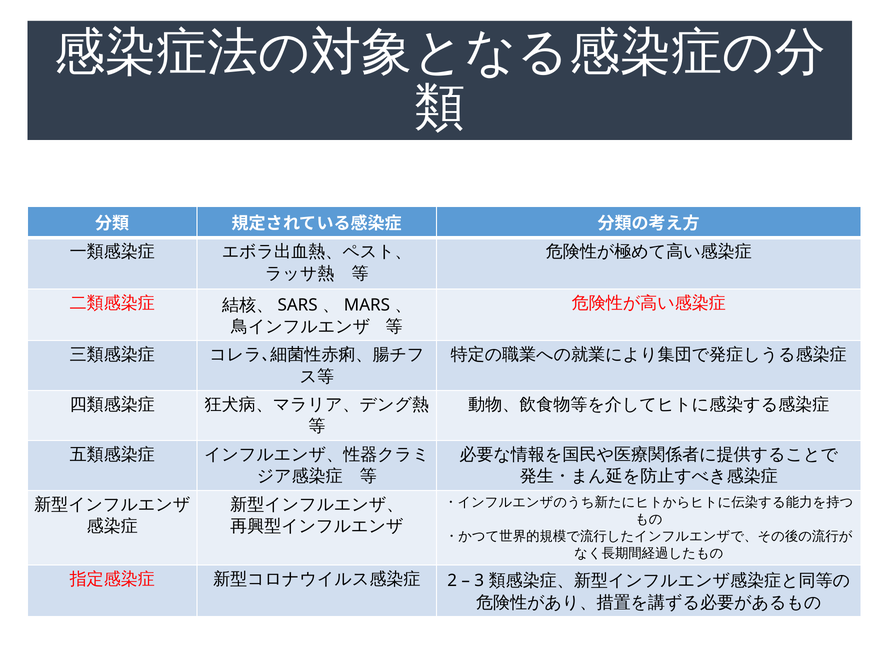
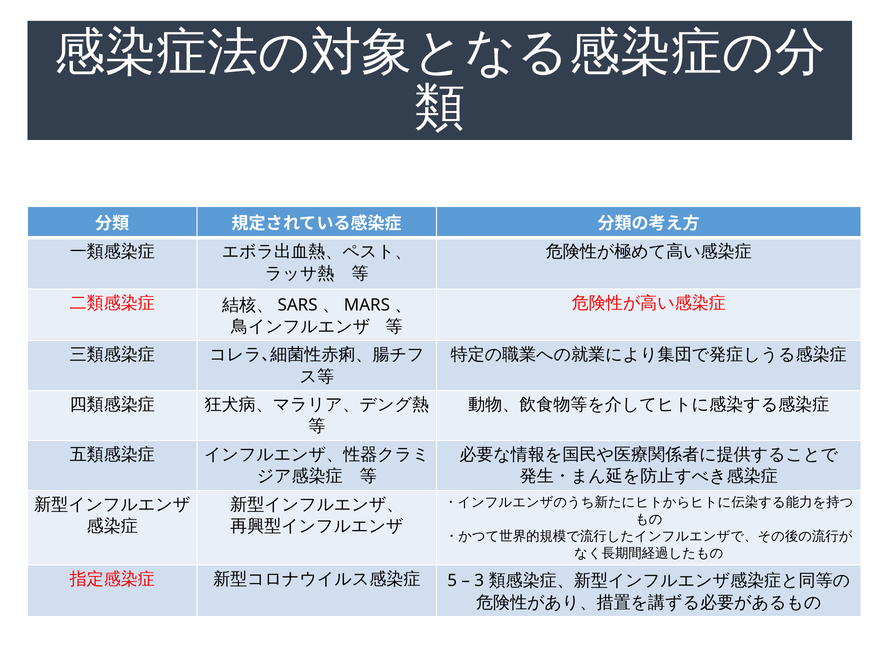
2: 2 -> 5
